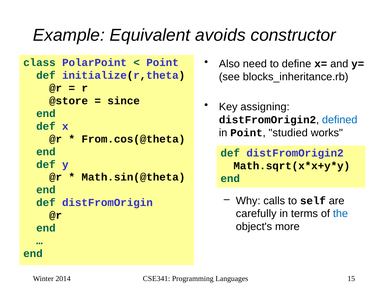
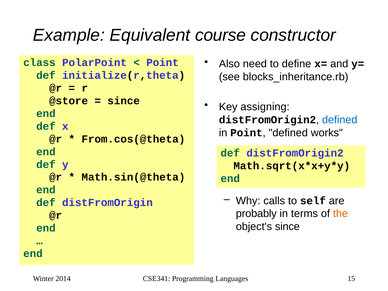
avoids: avoids -> course
Point studied: studied -> defined
carefully: carefully -> probably
the colour: blue -> orange
object's more: more -> since
